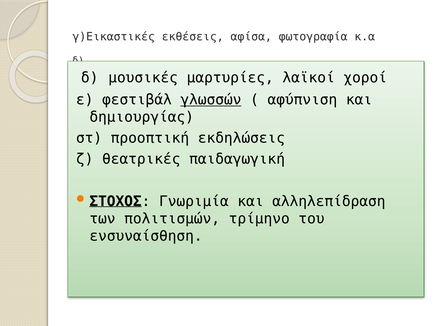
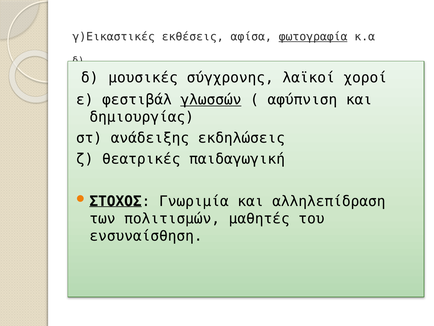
φωτογραφία underline: none -> present
μαρτυρίες: μαρτυρίες -> σύγχρονης
προοπτική: προοπτική -> ανάδειξης
τρίμηνο: τρίμηνο -> μαθητές
